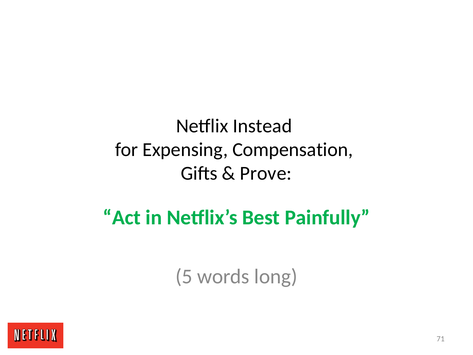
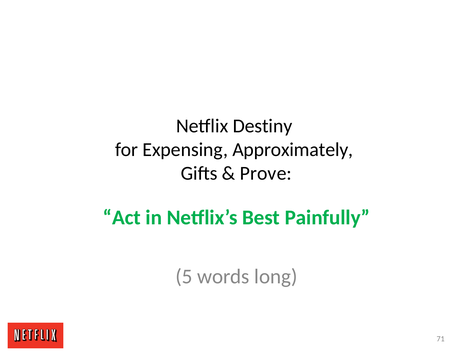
Instead: Instead -> Destiny
Compensation: Compensation -> Approximately
